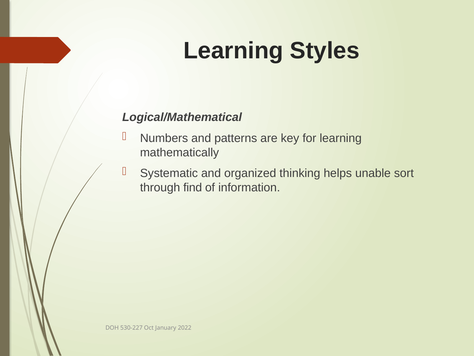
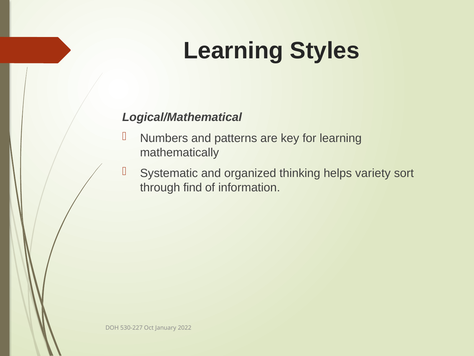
unable: unable -> variety
